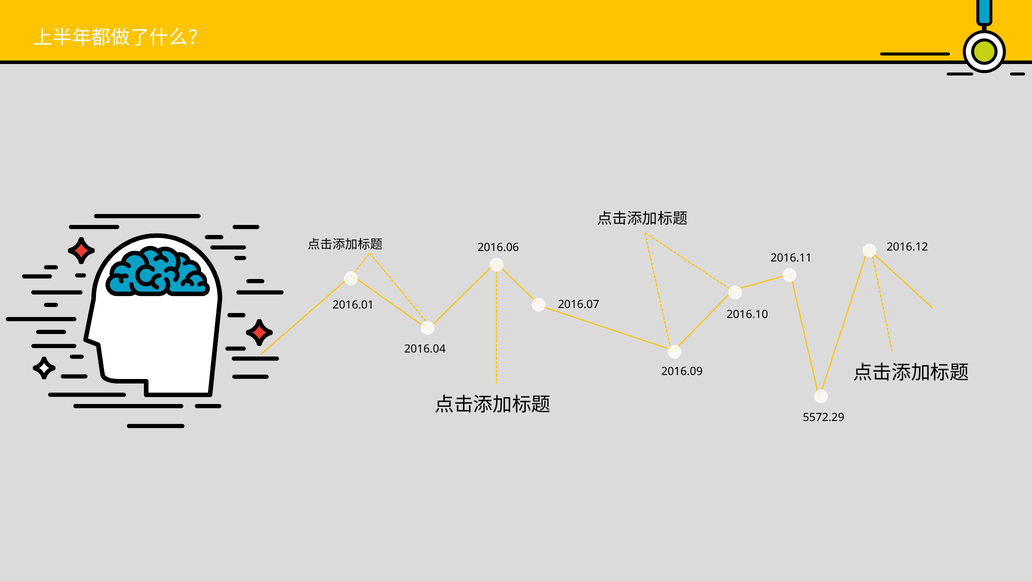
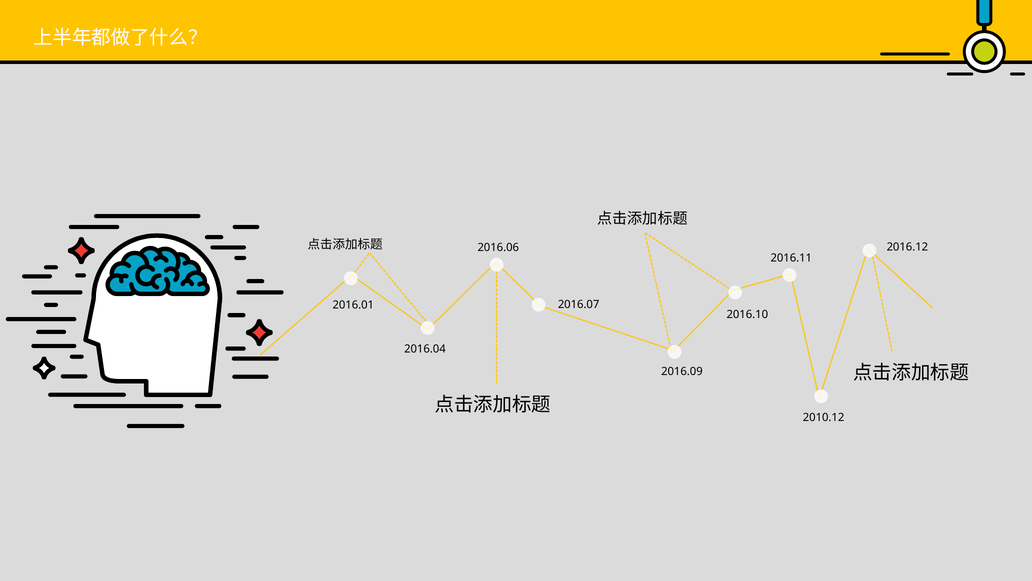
5572.29: 5572.29 -> 2010.12
